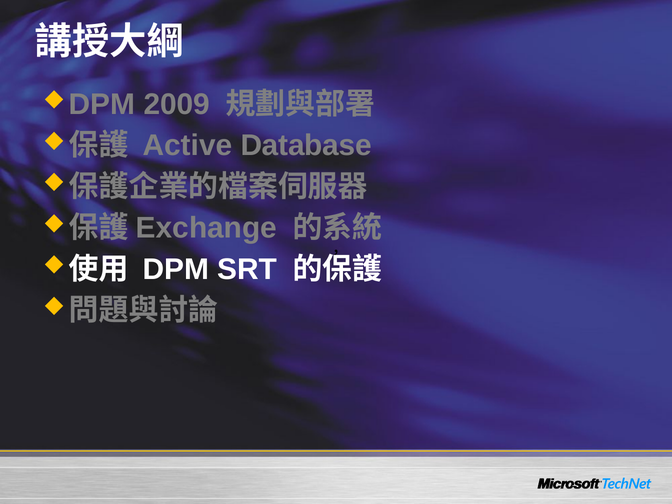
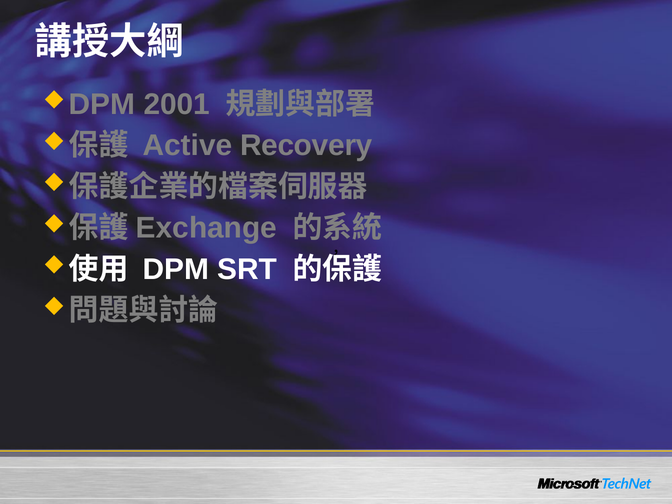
2009: 2009 -> 2001
Database: Database -> Recovery
